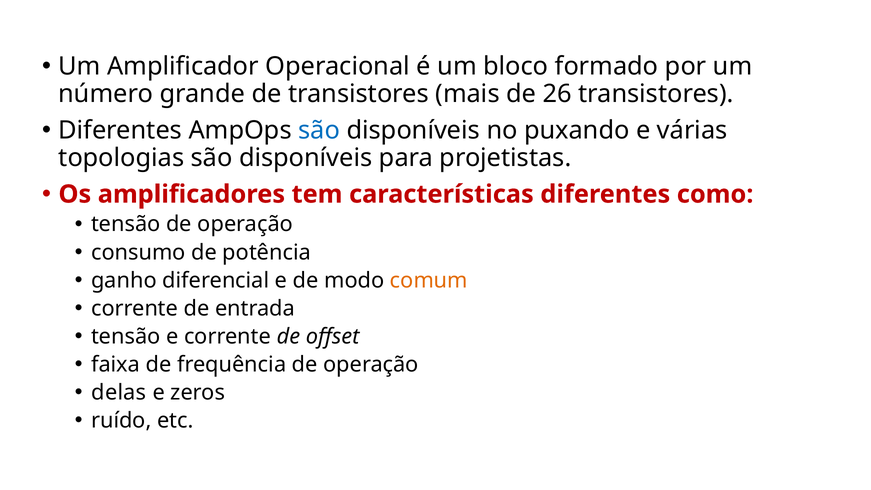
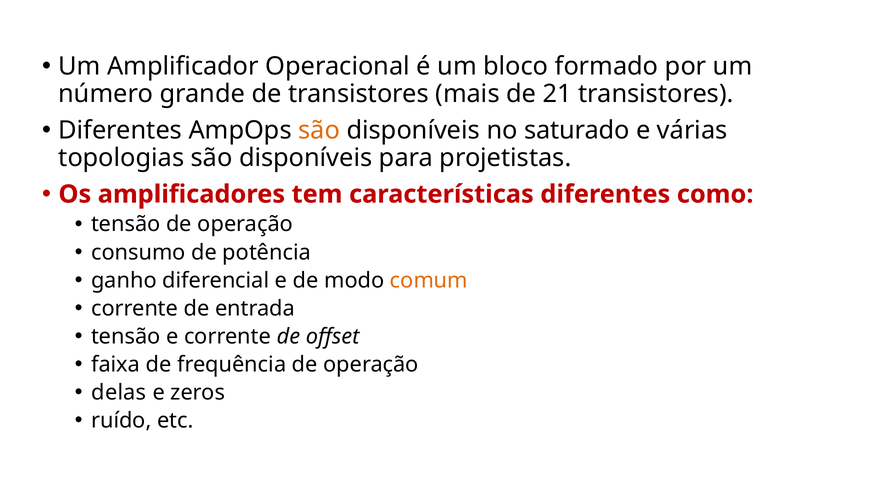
26: 26 -> 21
são at (319, 130) colour: blue -> orange
puxando: puxando -> saturado
